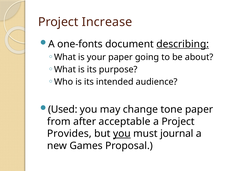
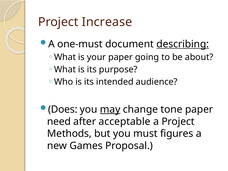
one-fonts: one-fonts -> one-must
Used: Used -> Does
may underline: none -> present
from: from -> need
Provides: Provides -> Methods
you at (122, 134) underline: present -> none
journal: journal -> figures
